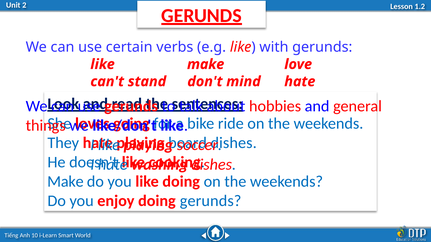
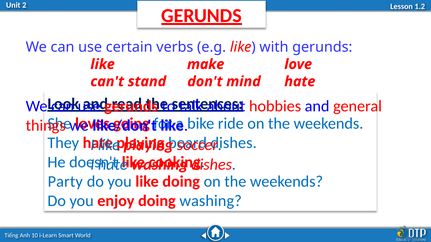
Make at (65, 182): Make -> Party
doing gerunds: gerunds -> washing
